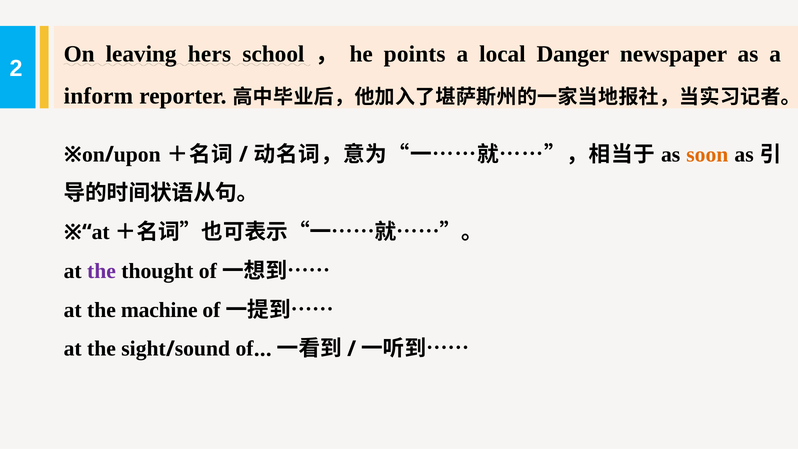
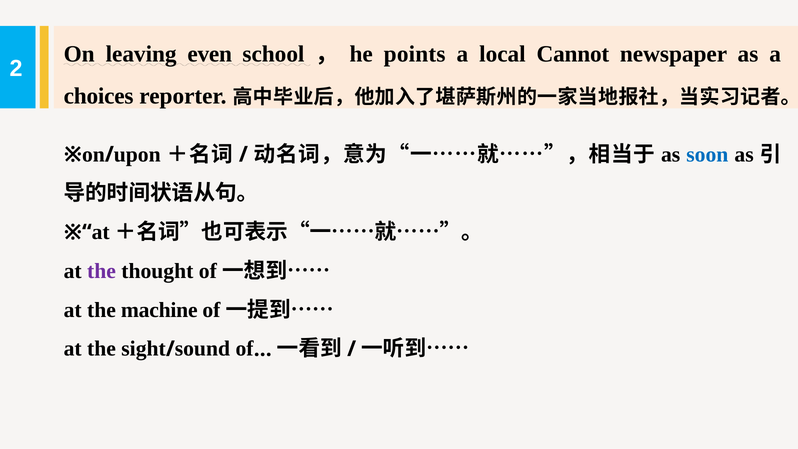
hers: hers -> even
Danger: Danger -> Cannot
inform: inform -> choices
soon colour: orange -> blue
